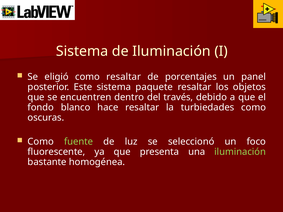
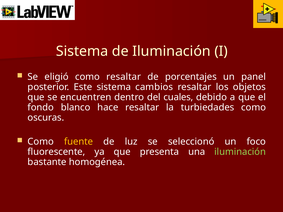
paquete: paquete -> cambios
través: través -> cuales
fuente colour: light green -> yellow
